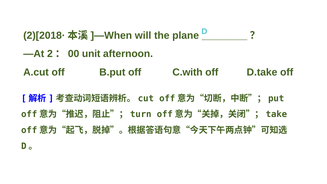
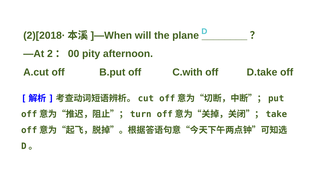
unit: unit -> pity
